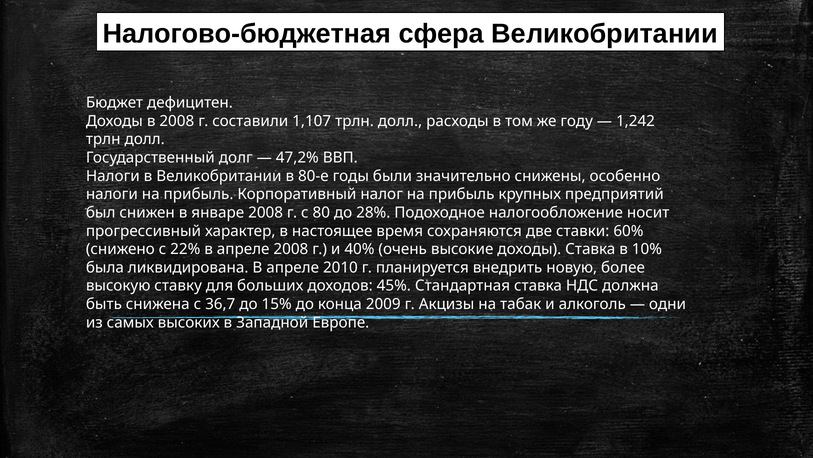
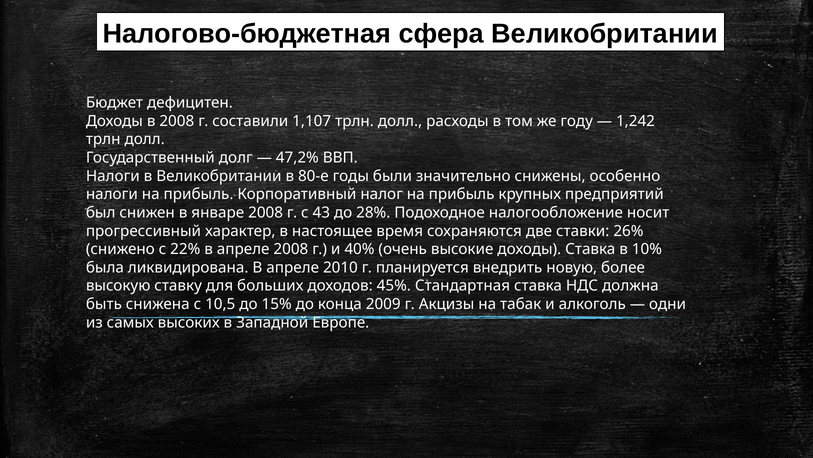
80: 80 -> 43
60%: 60% -> 26%
36,7: 36,7 -> 10,5
